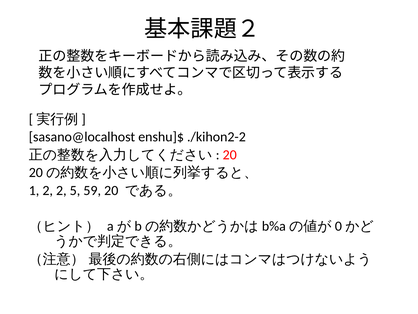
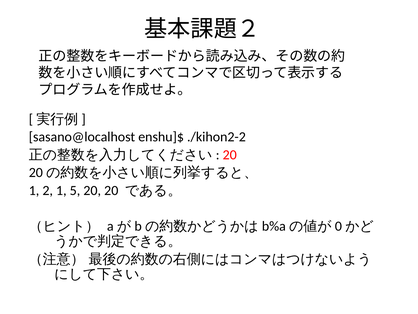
2 2: 2 -> 1
5 59: 59 -> 20
